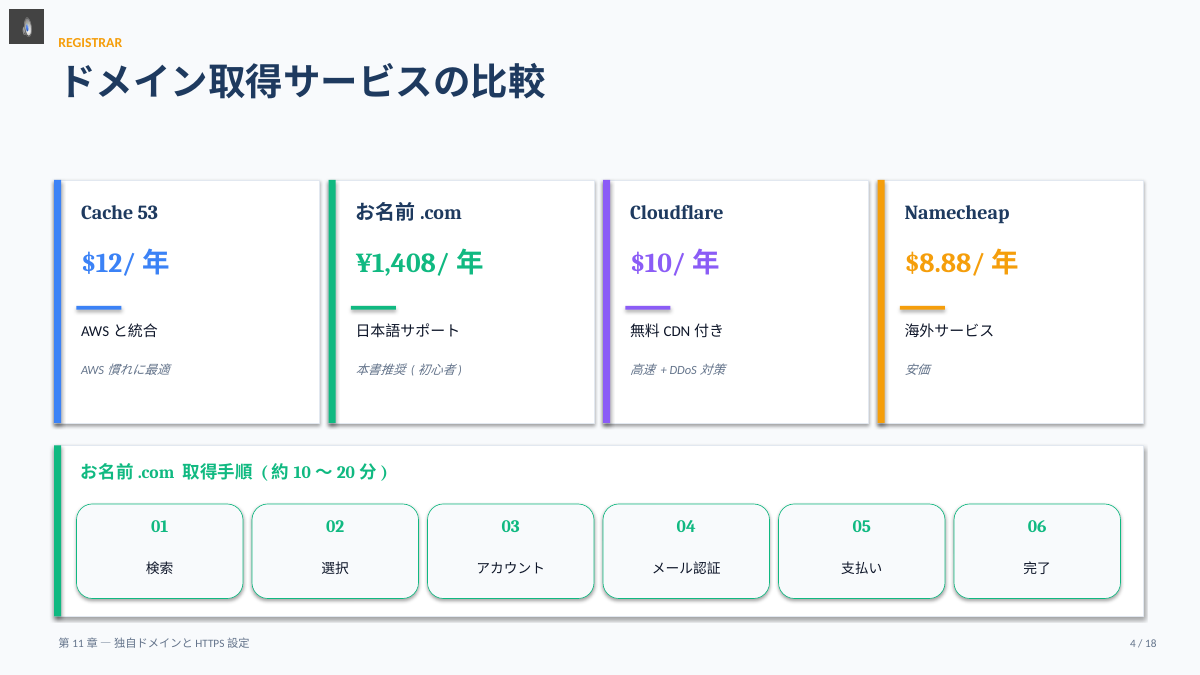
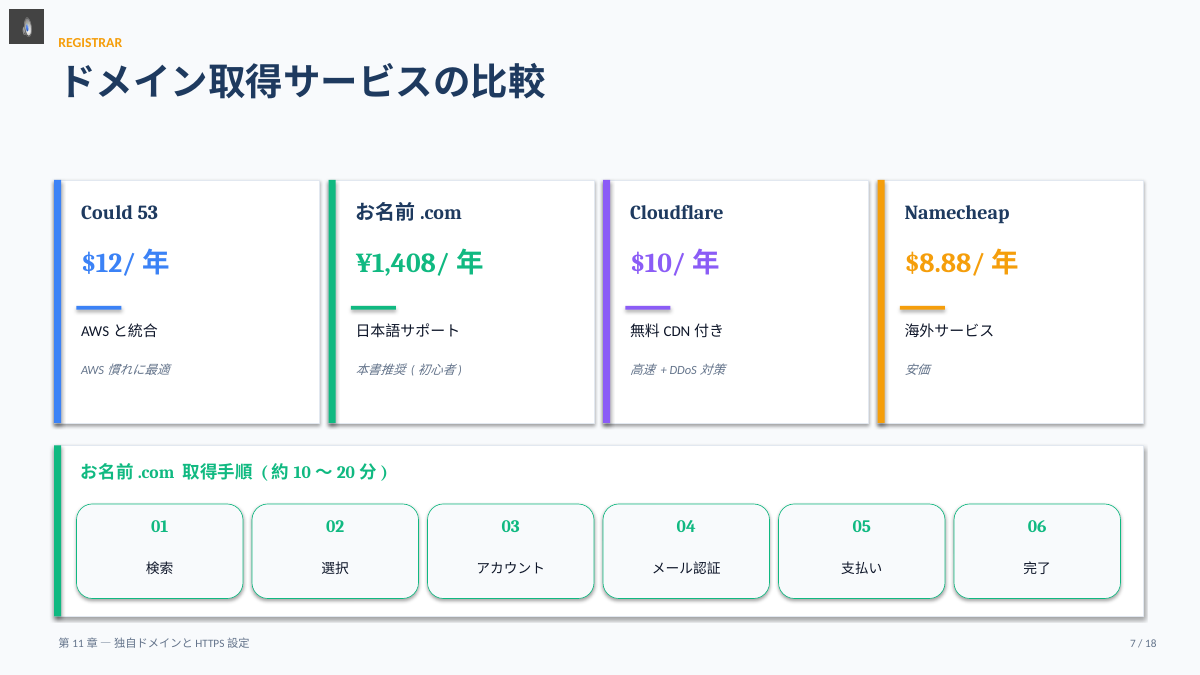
Cache: Cache -> Could
4: 4 -> 7
